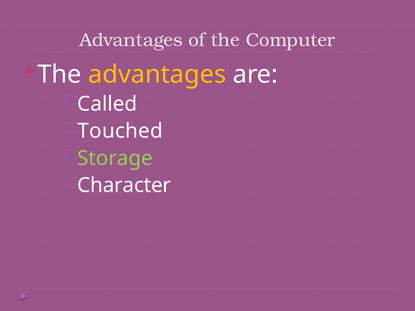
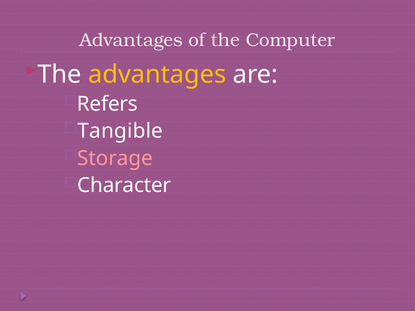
Called: Called -> Refers
Touched: Touched -> Tangible
Storage colour: light green -> pink
